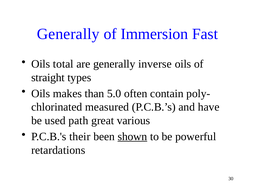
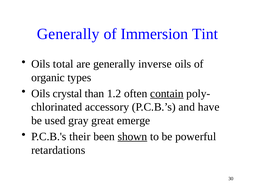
Fast: Fast -> Tint
straight: straight -> organic
makes: makes -> crystal
5.0: 5.0 -> 1.2
contain underline: none -> present
measured: measured -> accessory
path: path -> gray
various: various -> emerge
